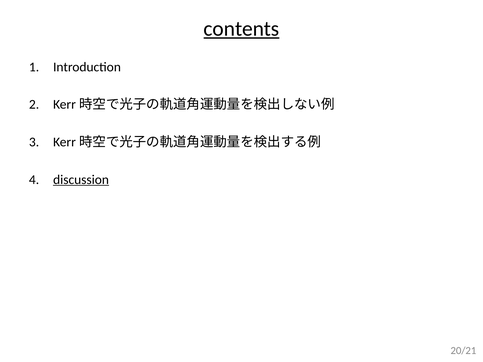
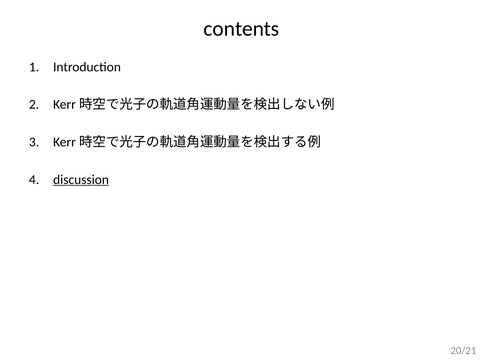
contents underline: present -> none
